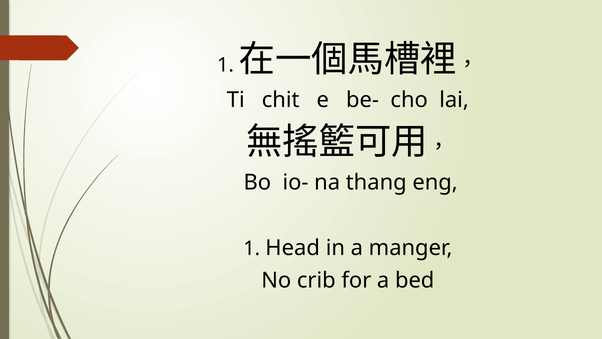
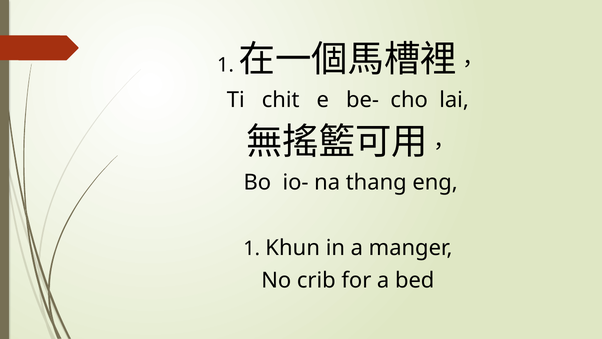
Head: Head -> Khun
